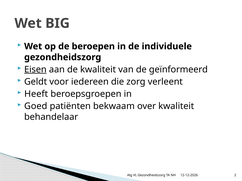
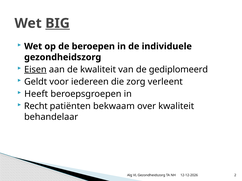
BIG underline: none -> present
geïnformeerd: geïnformeerd -> gediplomeerd
Goed: Goed -> Recht
